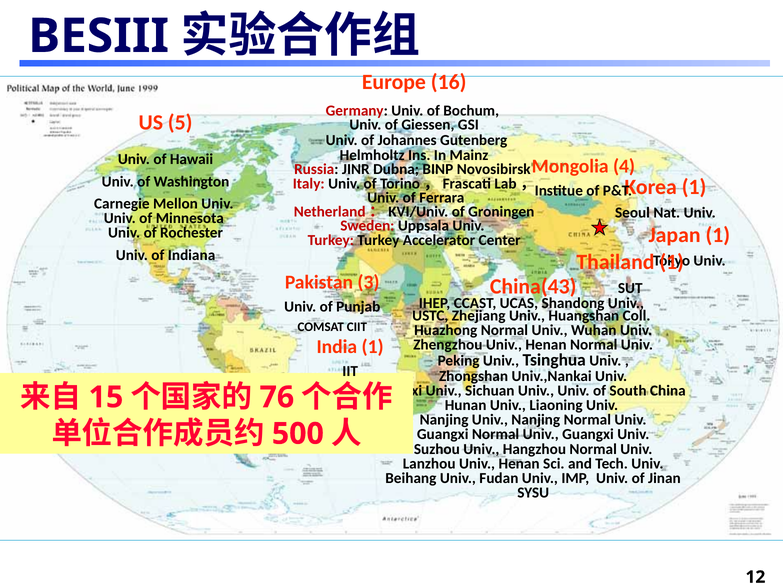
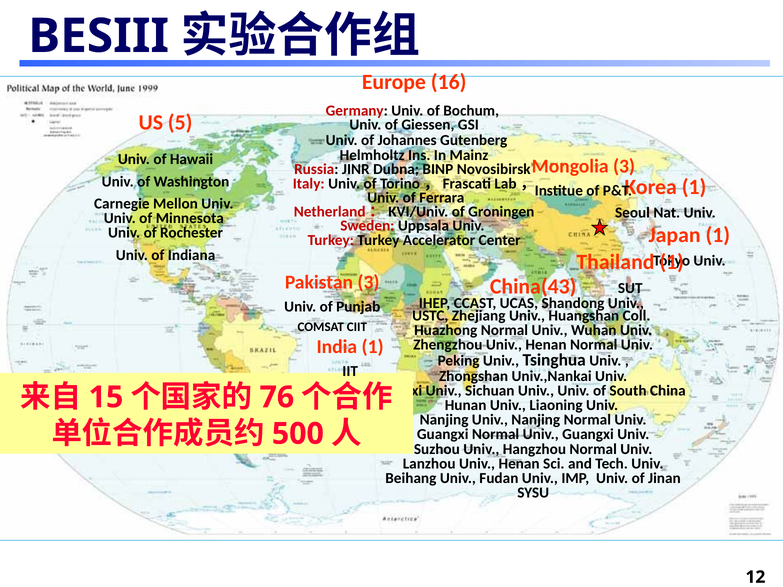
Mongolia 4: 4 -> 3
